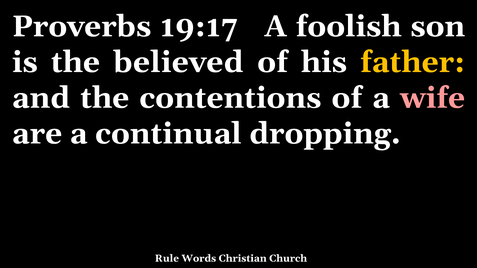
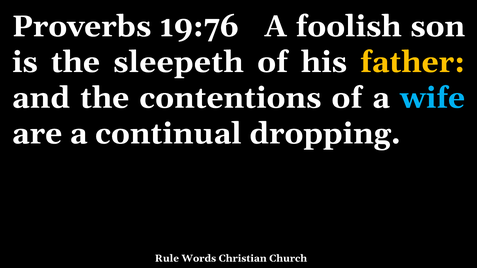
19:17: 19:17 -> 19:76
believed: believed -> sleepeth
wife colour: pink -> light blue
